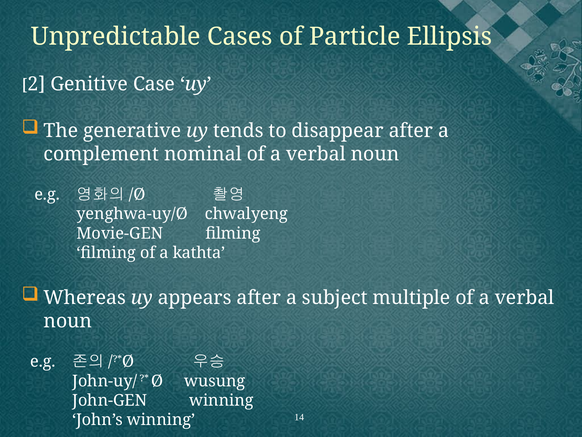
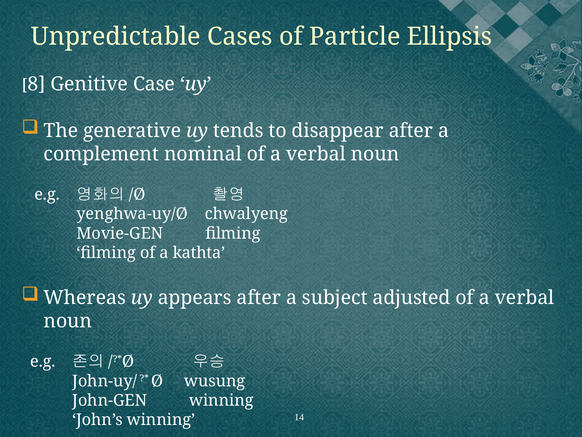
2: 2 -> 8
multiple: multiple -> adjusted
